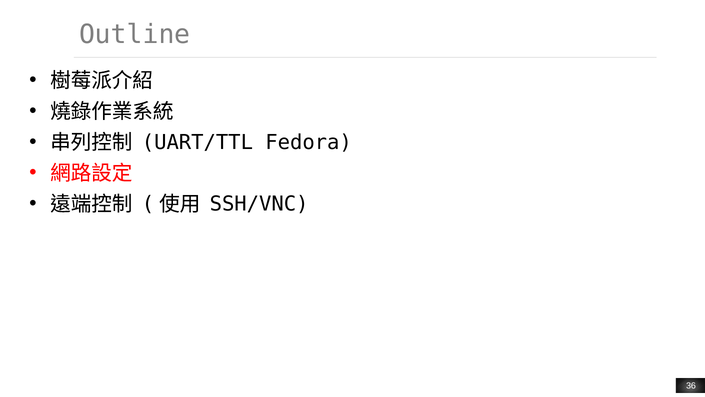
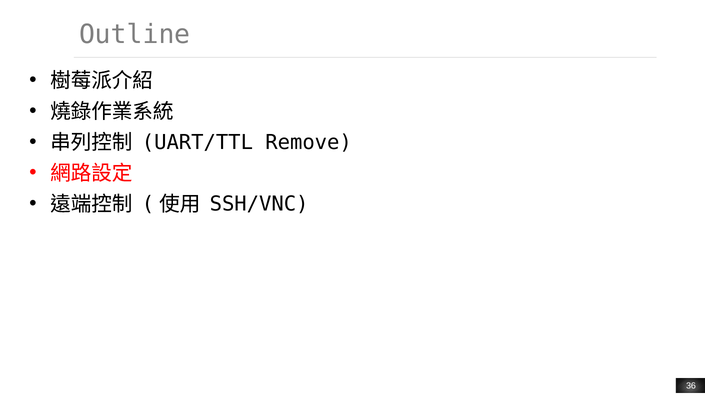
Fedora: Fedora -> Remove
